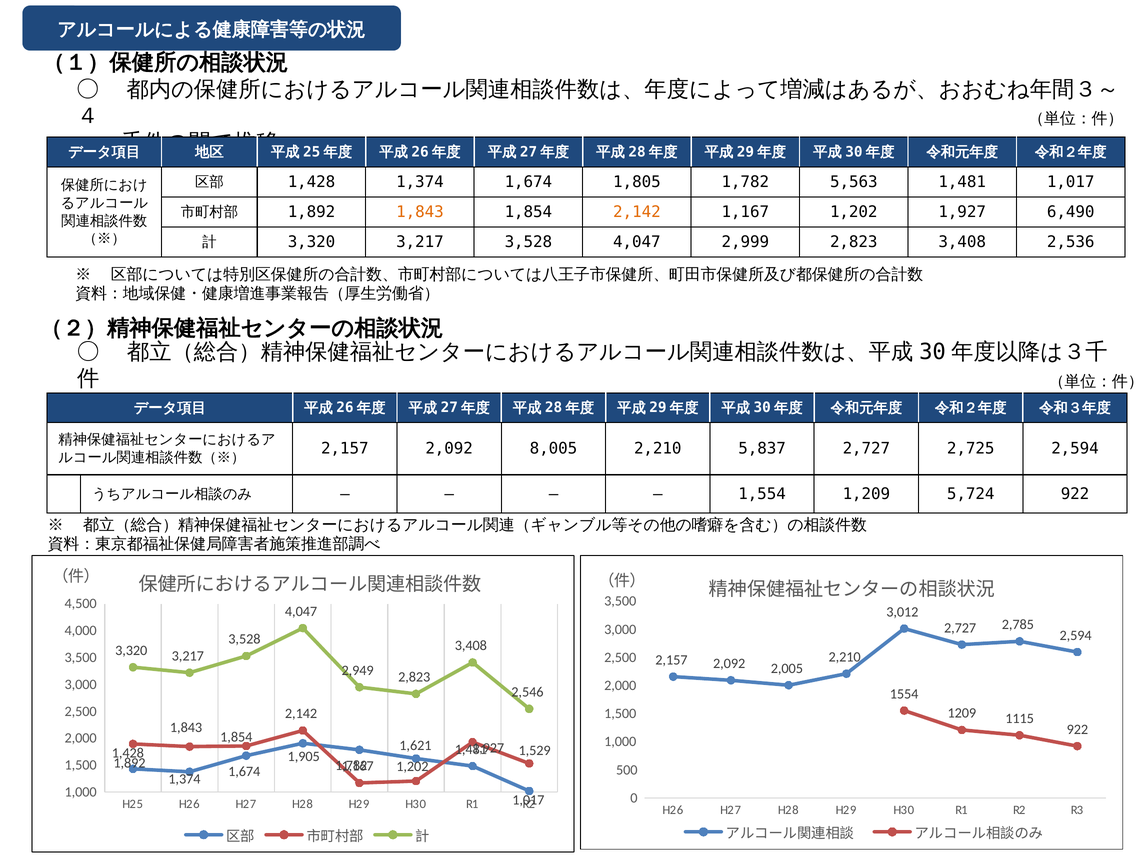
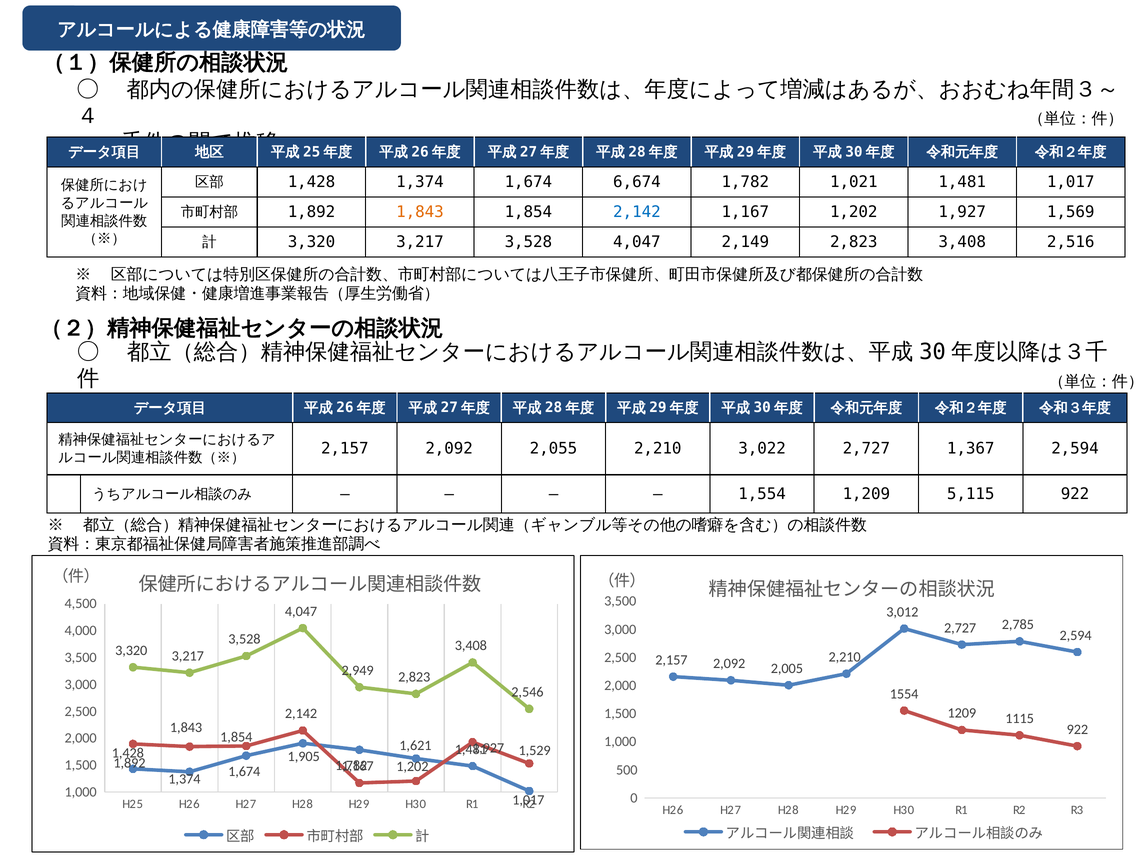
1,805: 1,805 -> 6,674
5,563: 5,563 -> 1,021
2,142 at (637, 212) colour: orange -> blue
6,490: 6,490 -> 1,569
2,999: 2,999 -> 2,149
2,536: 2,536 -> 2,516
8,005: 8,005 -> 2,055
5,837: 5,837 -> 3,022
2,725: 2,725 -> 1,367
5,724: 5,724 -> 5,115
